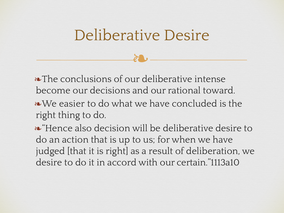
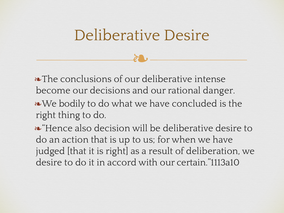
toward: toward -> danger
easier: easier -> bodily
